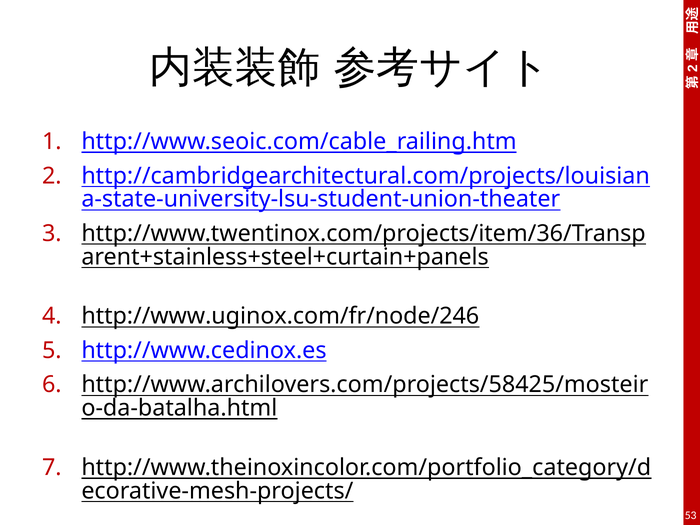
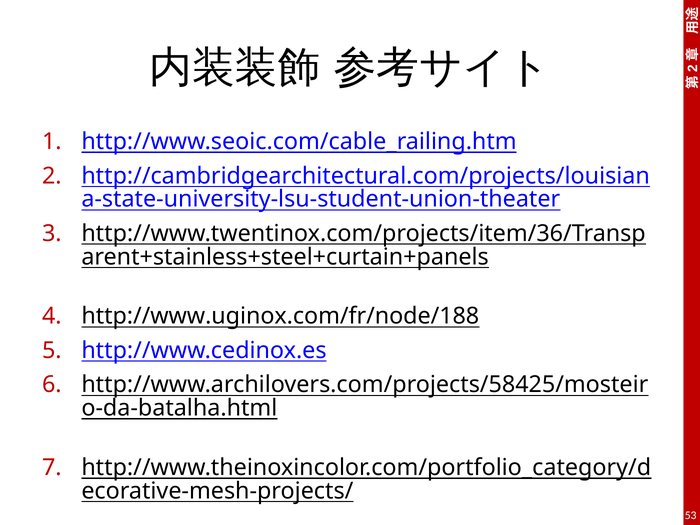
http://www.uginox.com/fr/node/246: http://www.uginox.com/fr/node/246 -> http://www.uginox.com/fr/node/188
